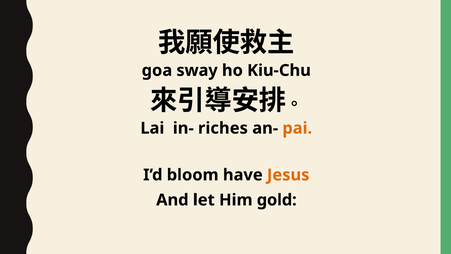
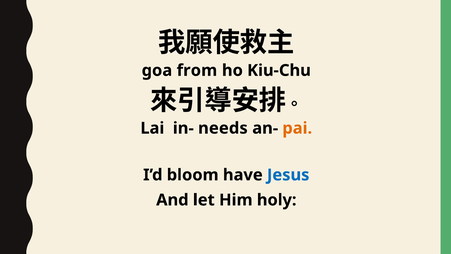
sway: sway -> from
riches: riches -> needs
Jesus colour: orange -> blue
gold: gold -> holy
